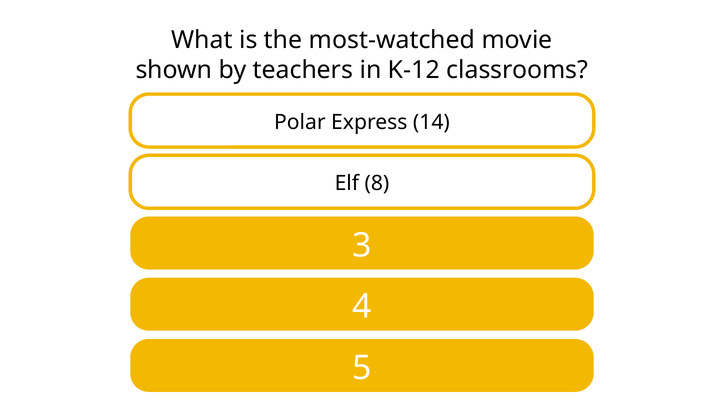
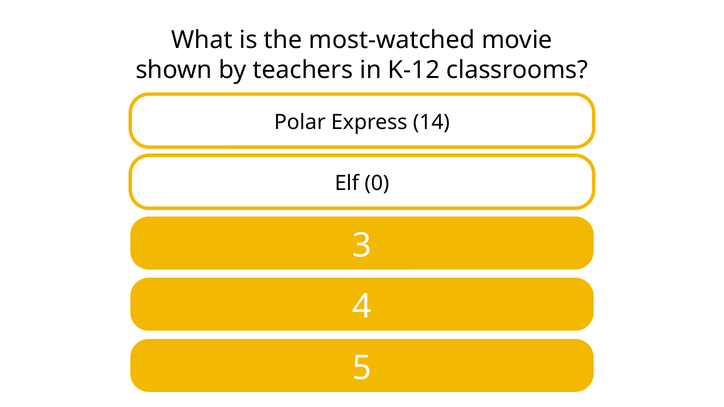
8: 8 -> 0
